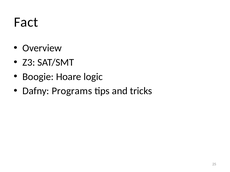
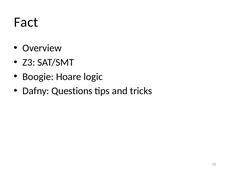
Programs: Programs -> Questions
